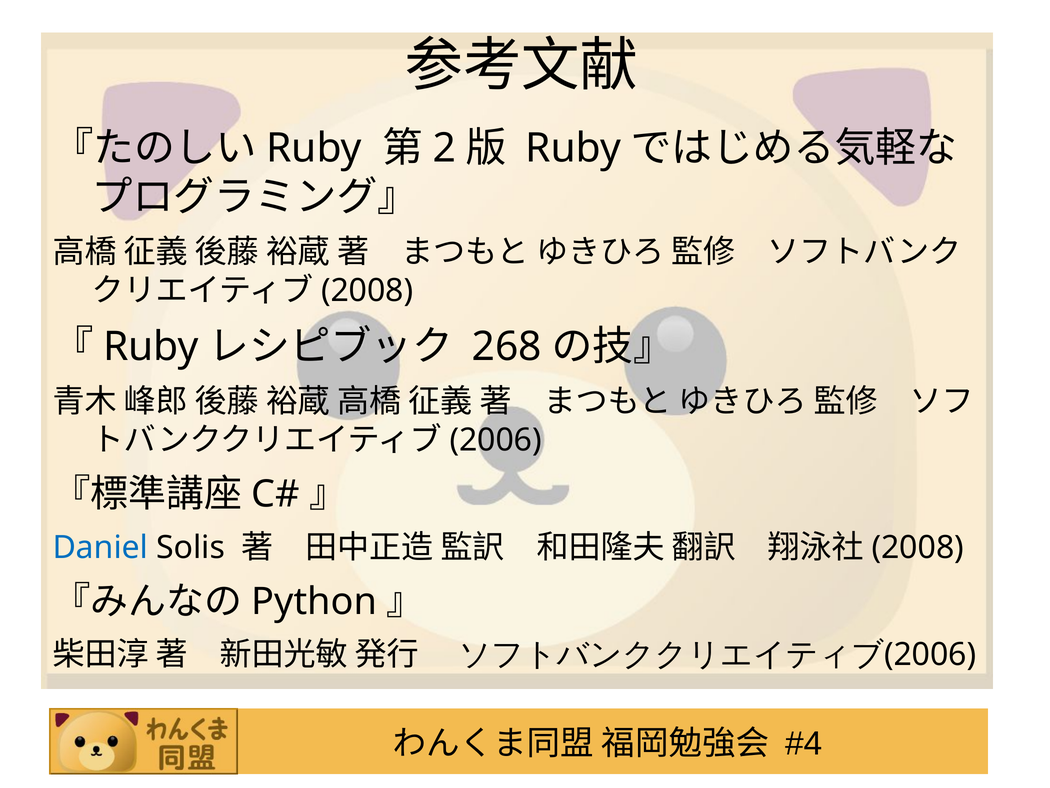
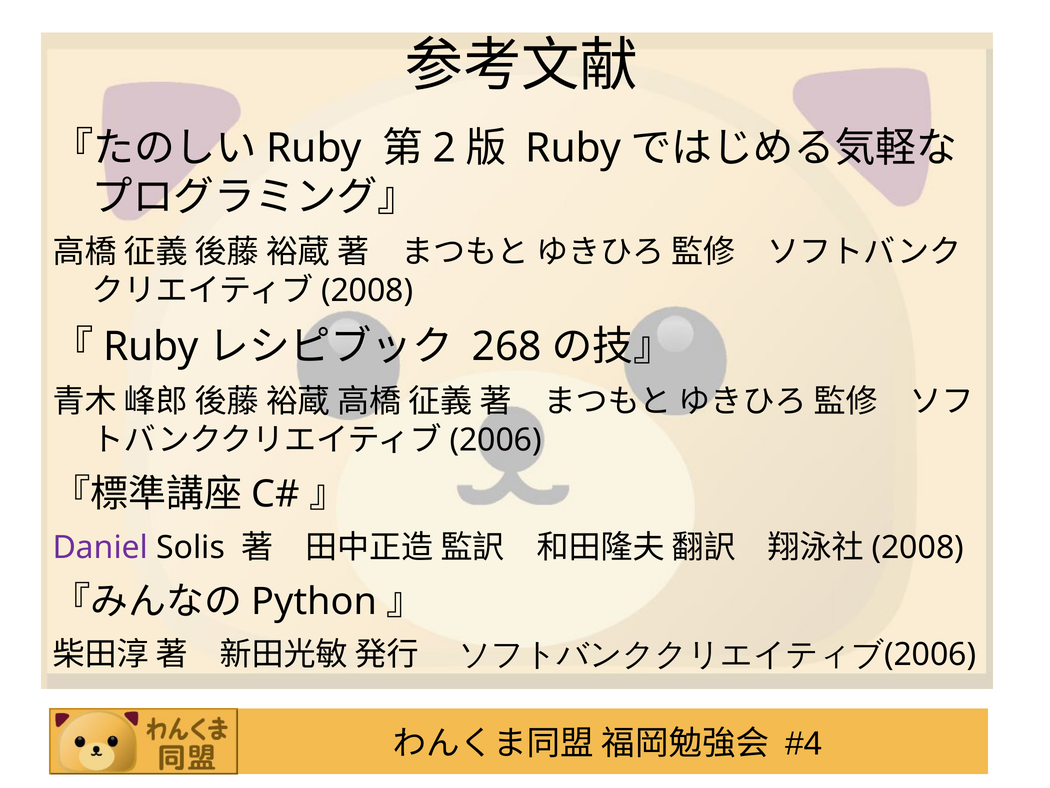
Daniel colour: blue -> purple
